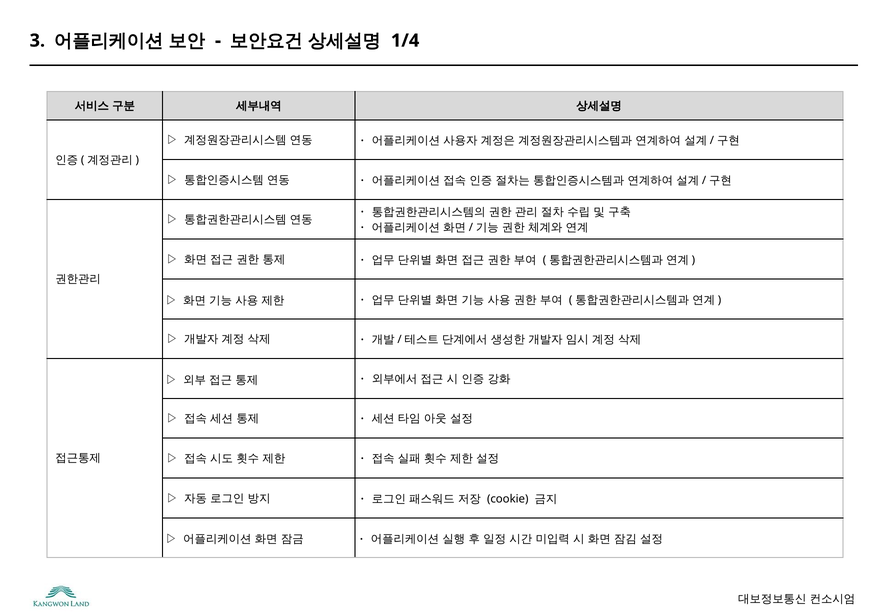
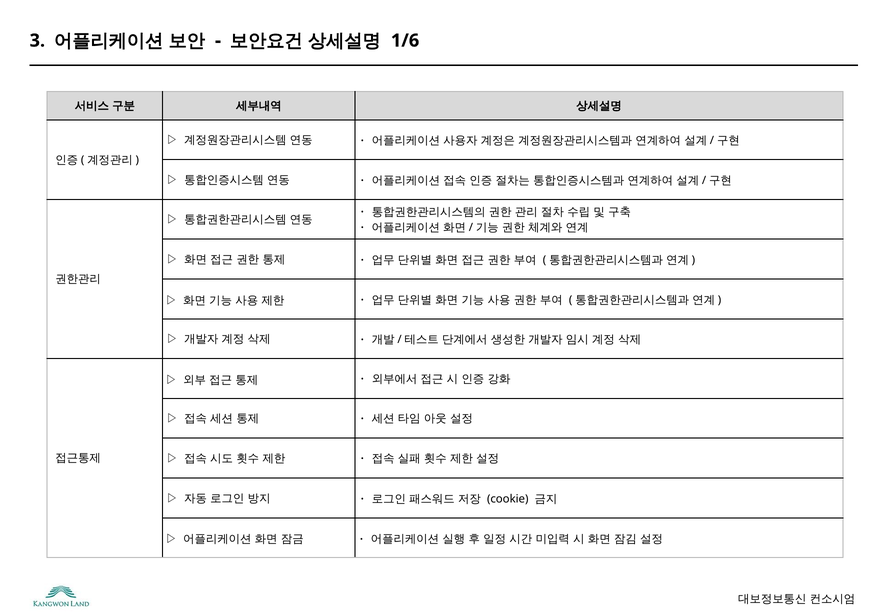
1/4: 1/4 -> 1/6
